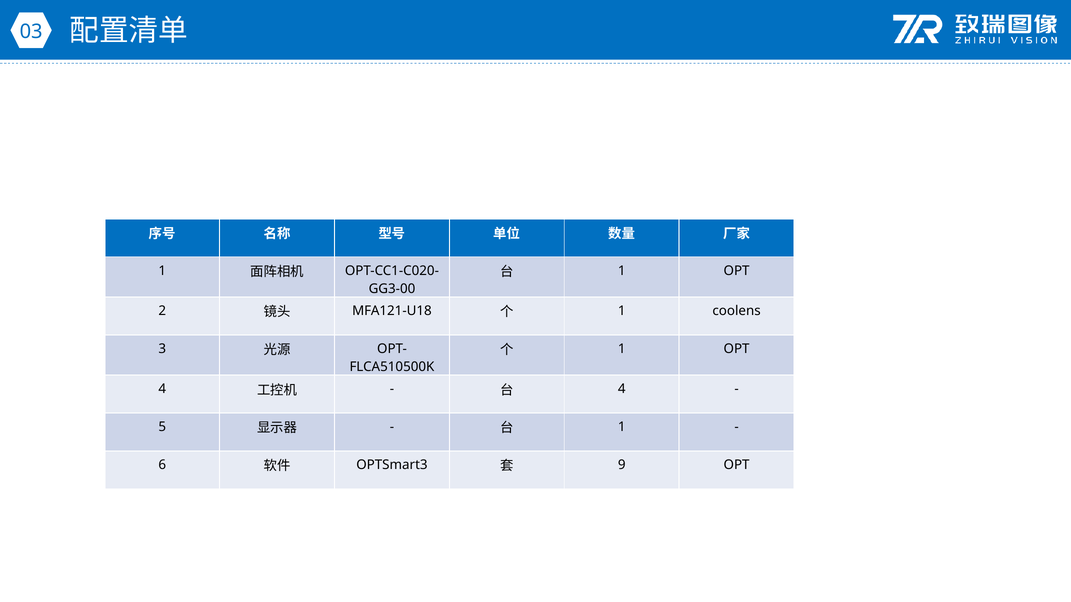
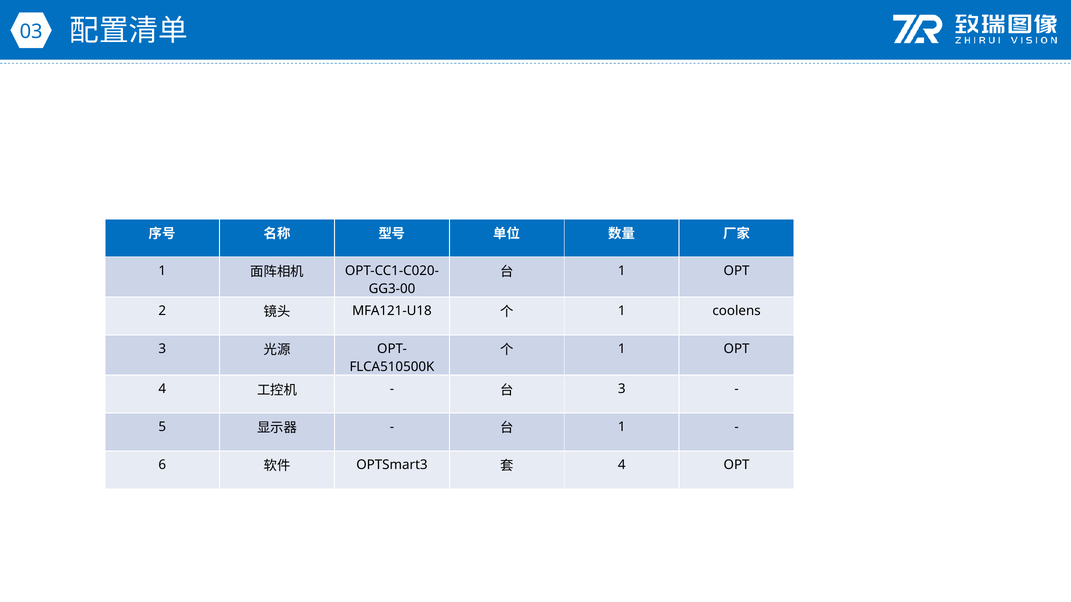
4 at (622, 389): 4 -> 3
9 at (622, 465): 9 -> 4
